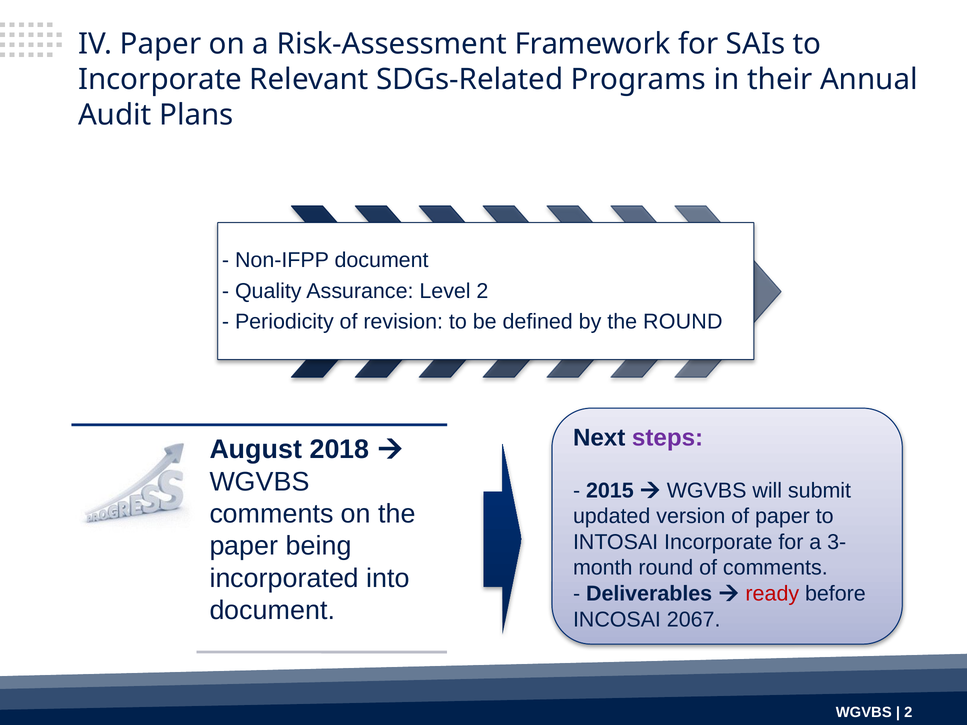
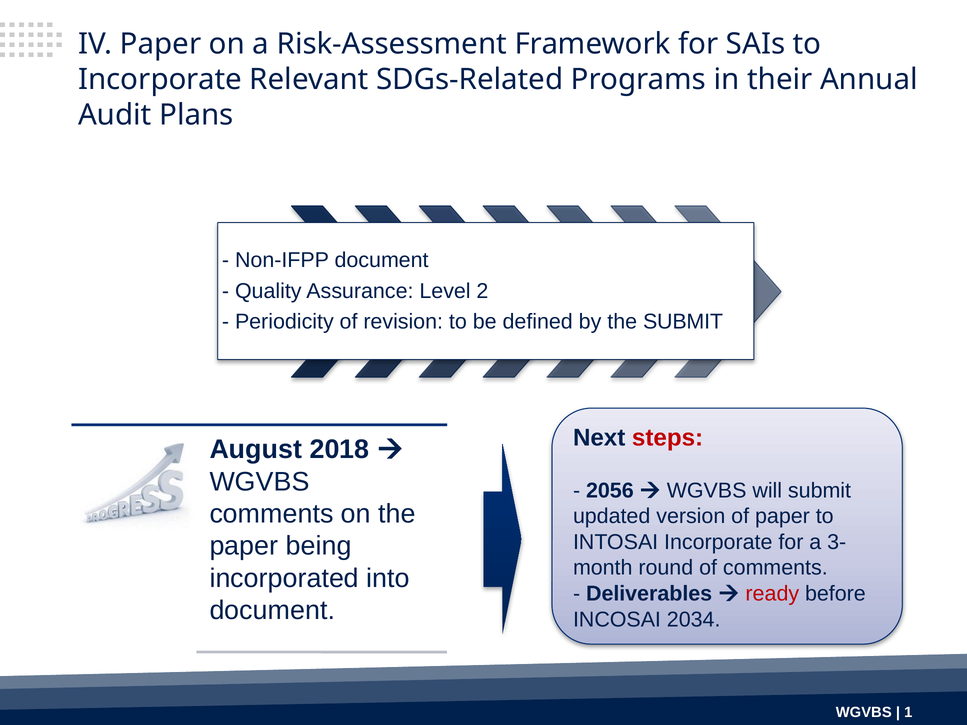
ROUND at (683, 322): ROUND -> SUBMIT
steps colour: purple -> red
2015: 2015 -> 2056
2067: 2067 -> 2034
2 at (908, 712): 2 -> 1
